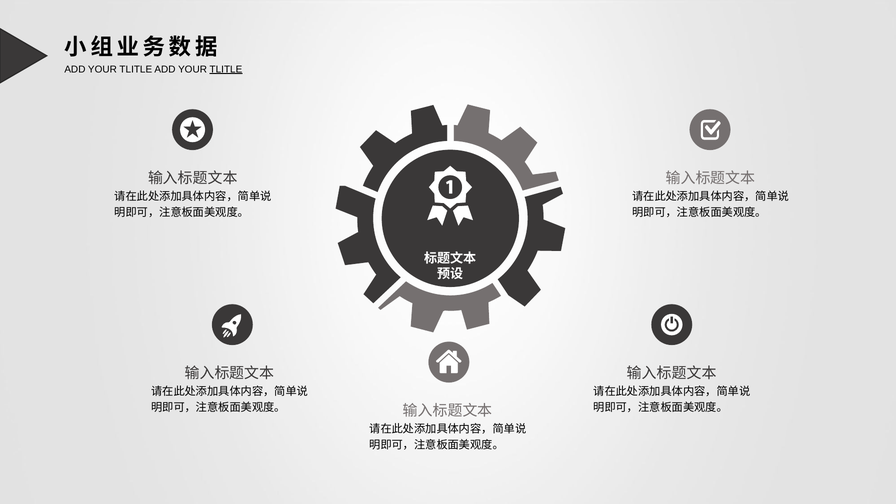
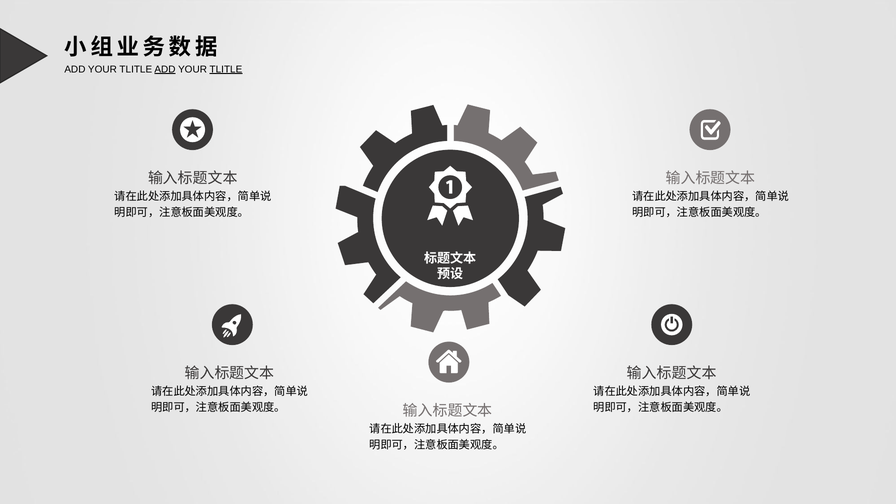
ADD at (165, 69) underline: none -> present
